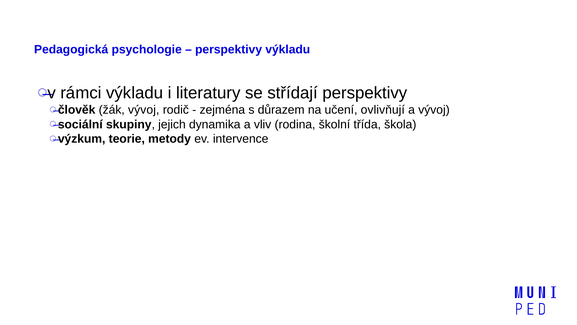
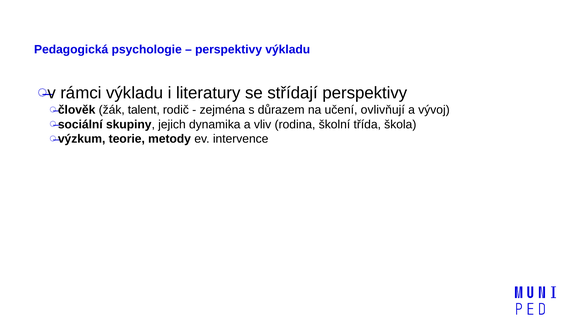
žák vývoj: vývoj -> talent
